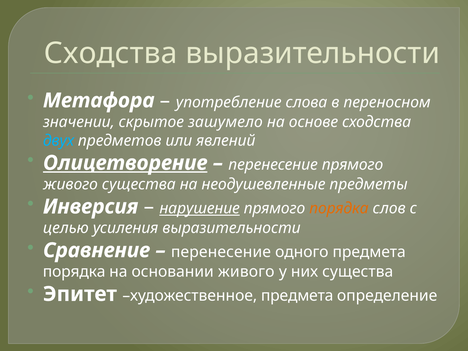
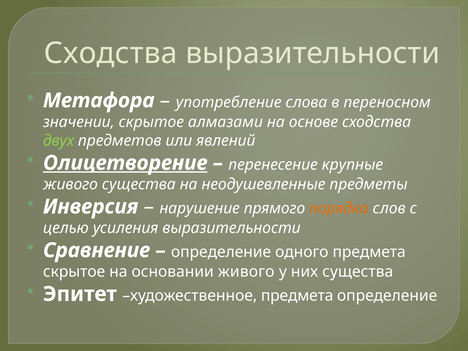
зашумело: зашумело -> алмазами
двух colour: light blue -> light green
перенесение прямого: прямого -> крупные
нарушение underline: present -> none
перенесение at (221, 252): перенесение -> определение
порядка at (74, 272): порядка -> скрытое
